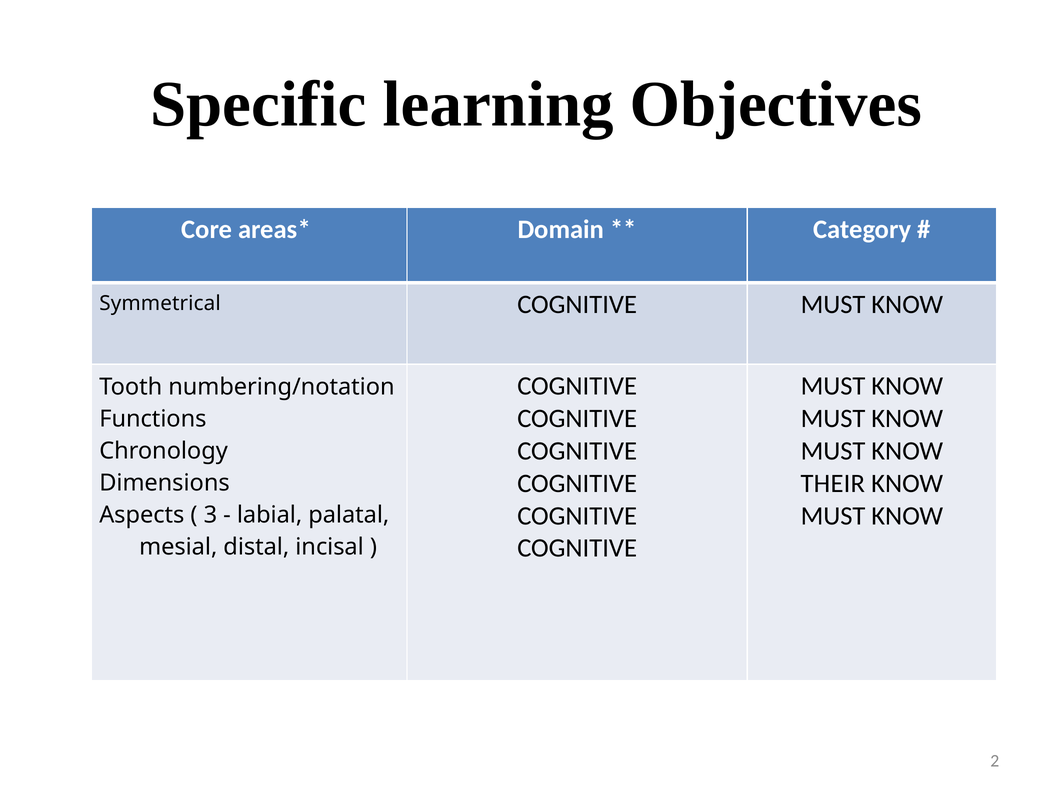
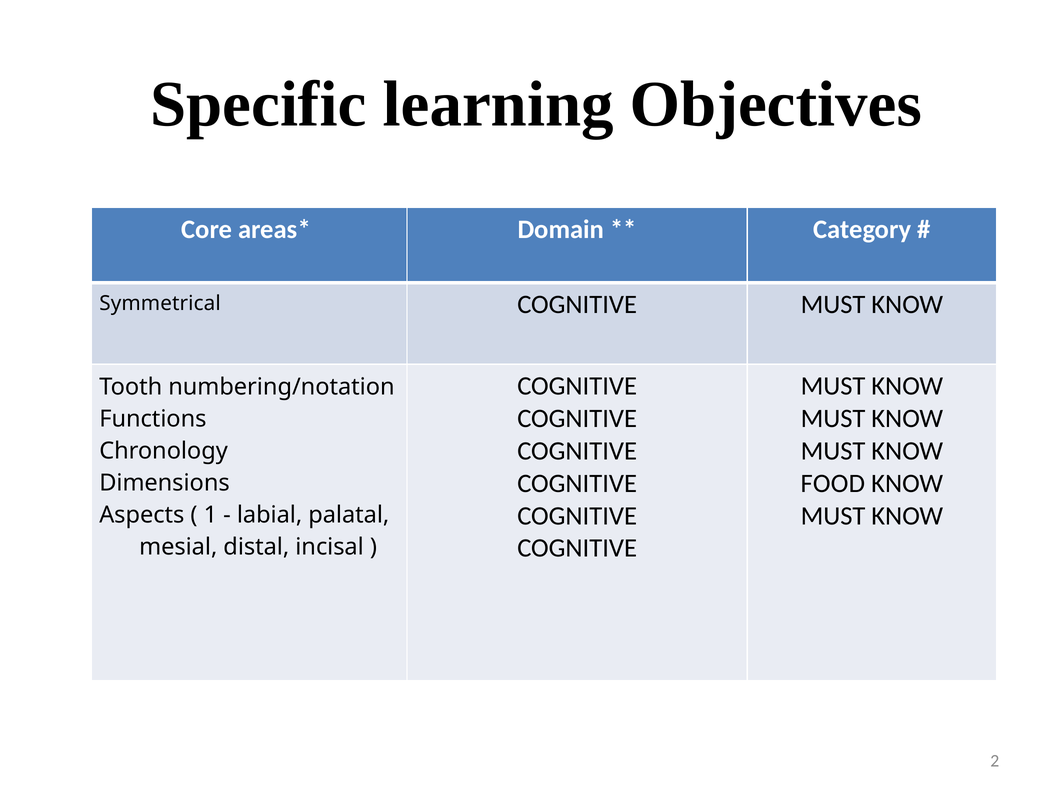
THEIR: THEIR -> FOOD
3: 3 -> 1
